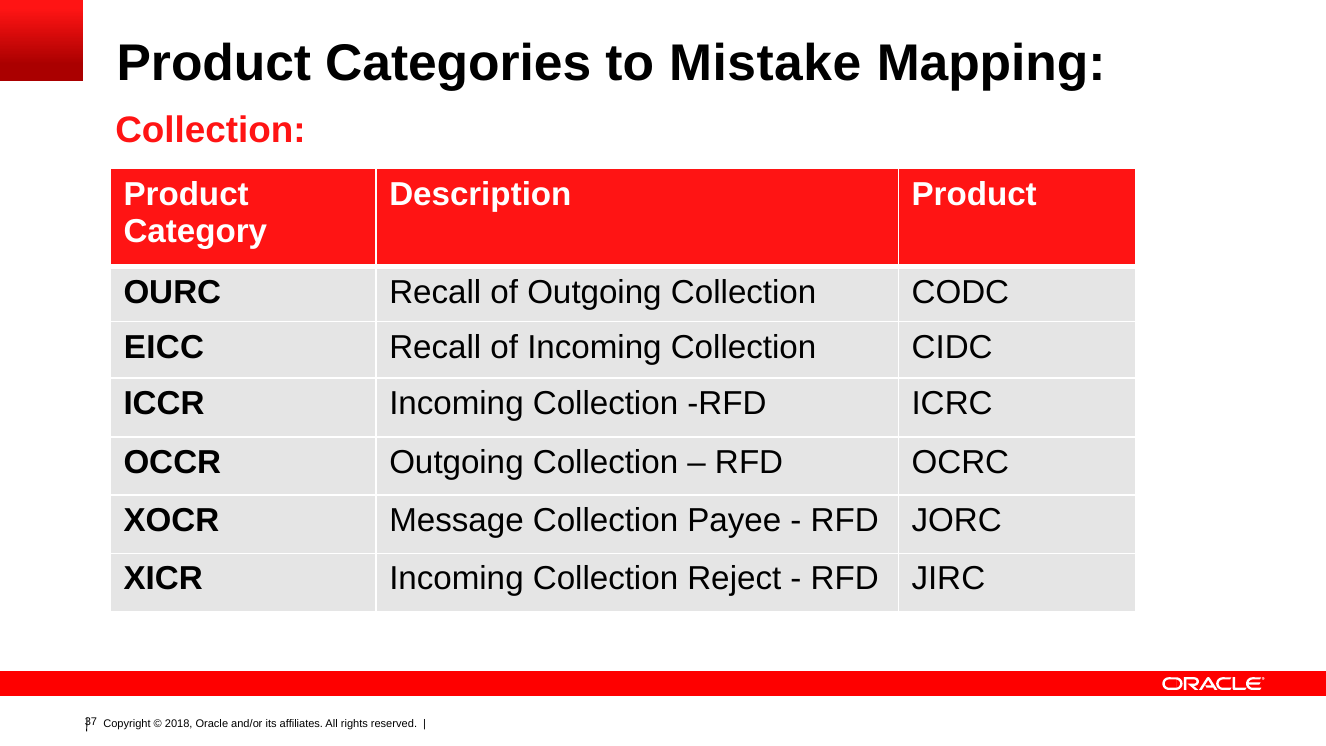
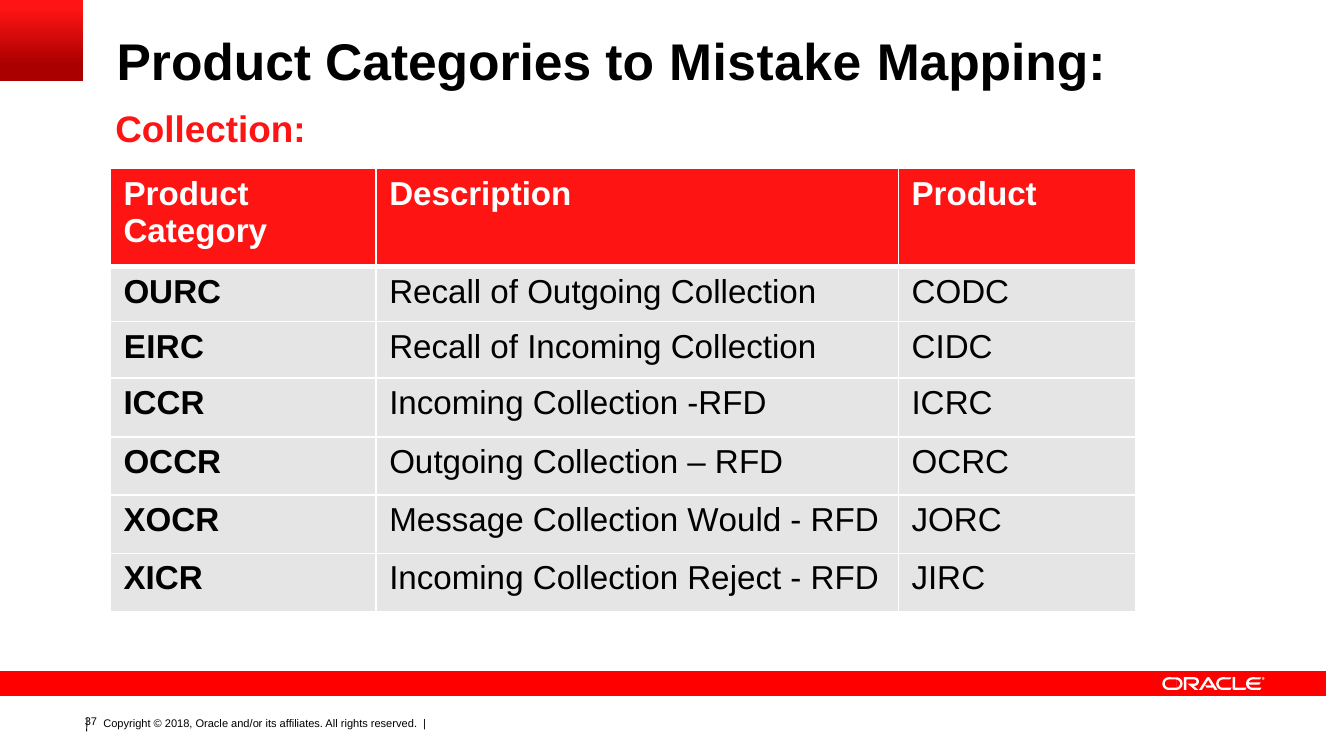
EICC: EICC -> EIRC
Payee: Payee -> Would
